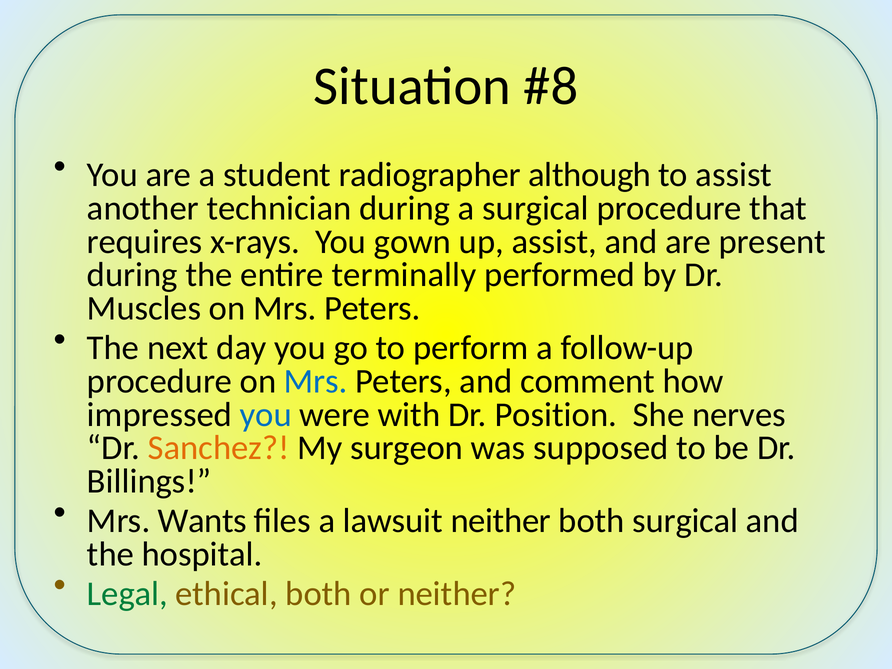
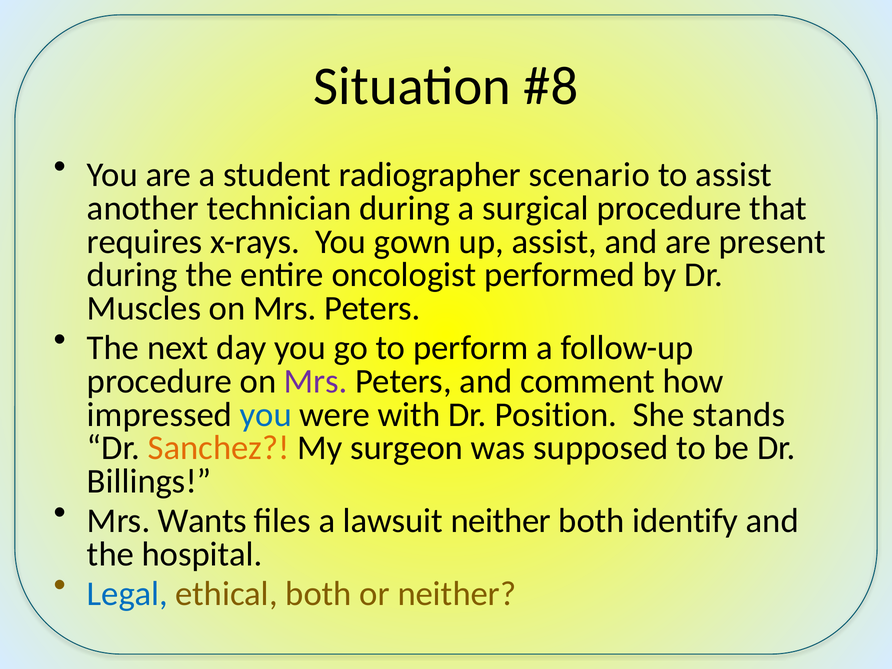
although: although -> scenario
terminally: terminally -> oncologist
Mrs at (316, 381) colour: blue -> purple
nerves: nerves -> stands
both surgical: surgical -> identify
Legal colour: green -> blue
